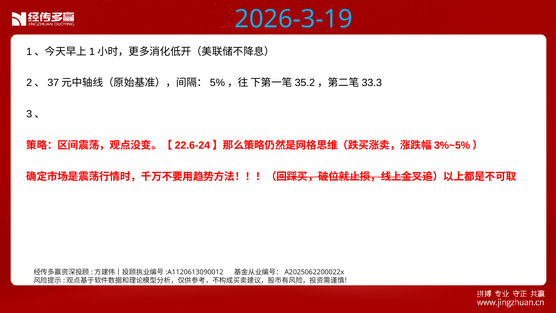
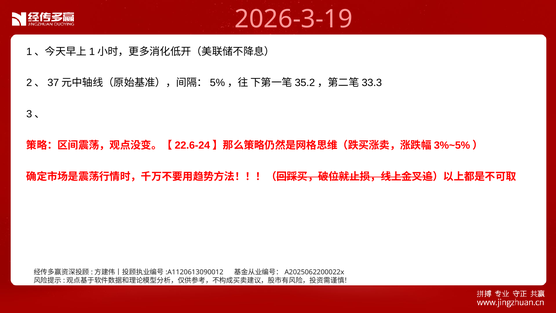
2026-3-19 colour: light blue -> pink
